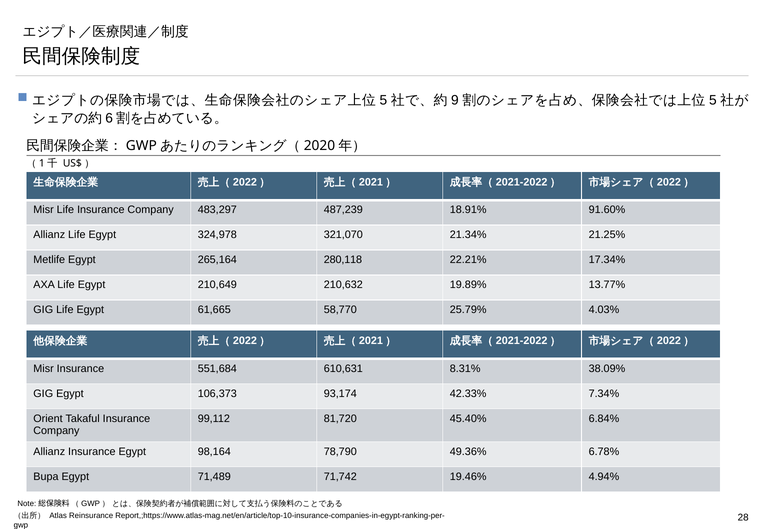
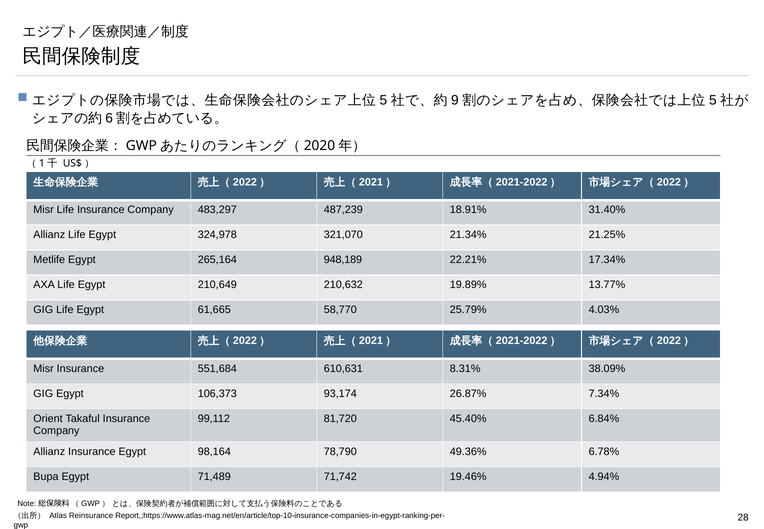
91.60%: 91.60% -> 31.40%
280,118: 280,118 -> 948,189
42.33%: 42.33% -> 26.87%
